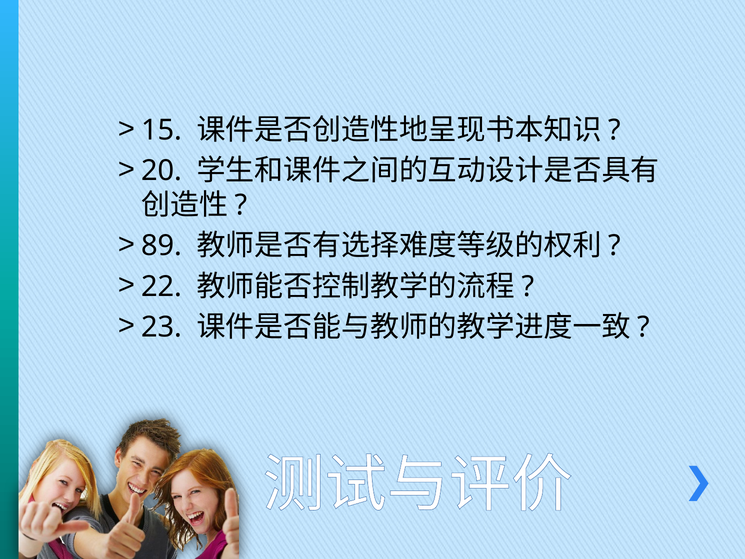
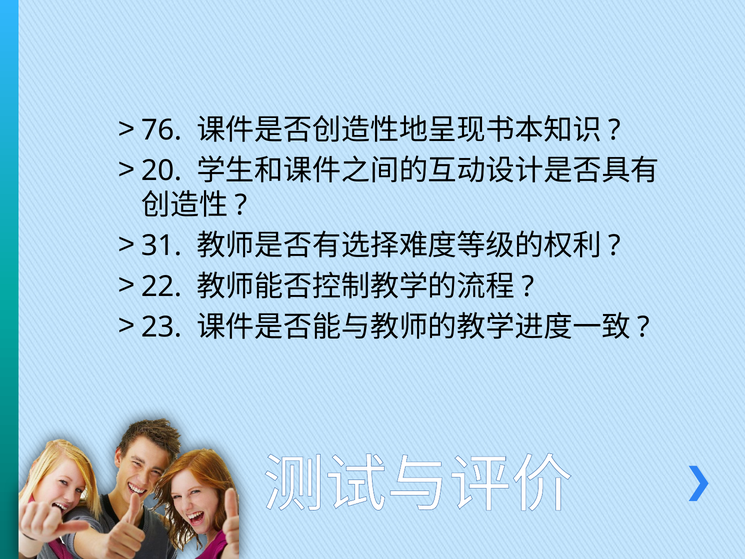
15: 15 -> 76
89: 89 -> 31
